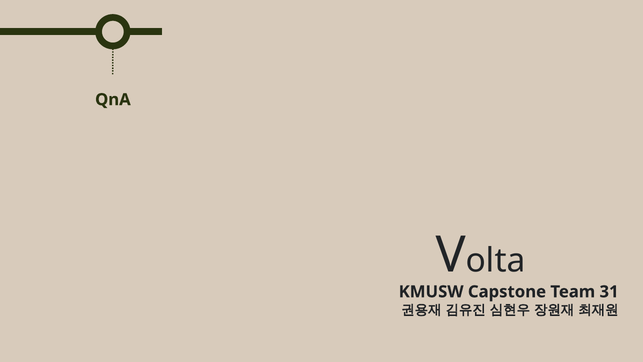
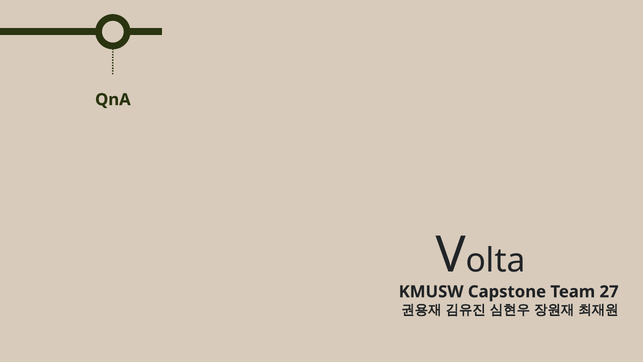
31: 31 -> 27
